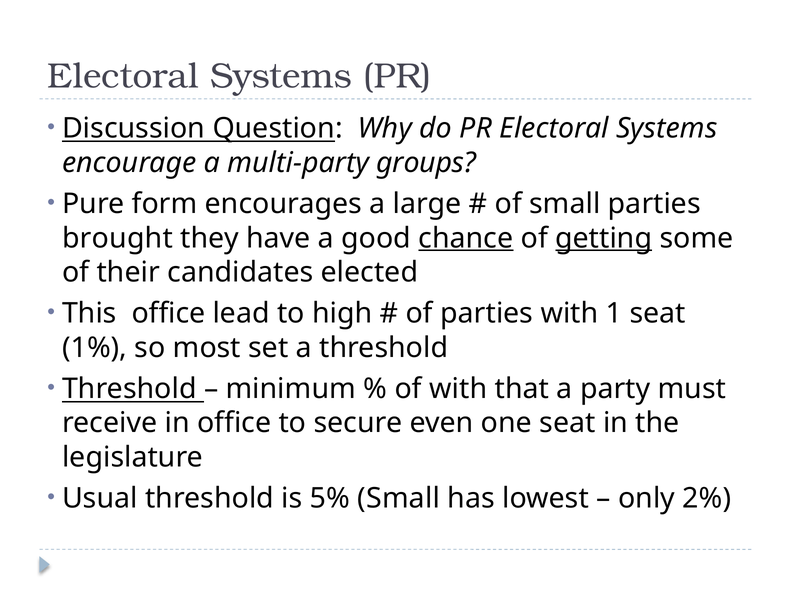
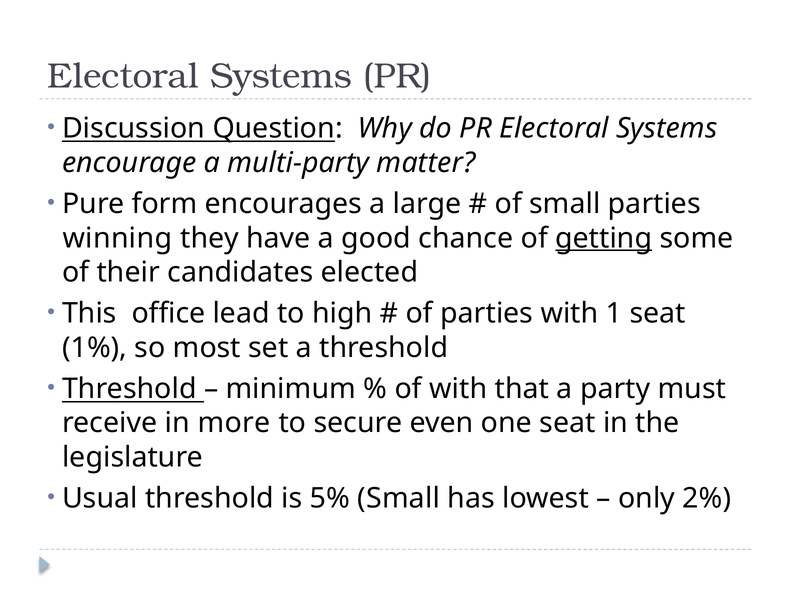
groups: groups -> matter
brought: brought -> winning
chance underline: present -> none
in office: office -> more
